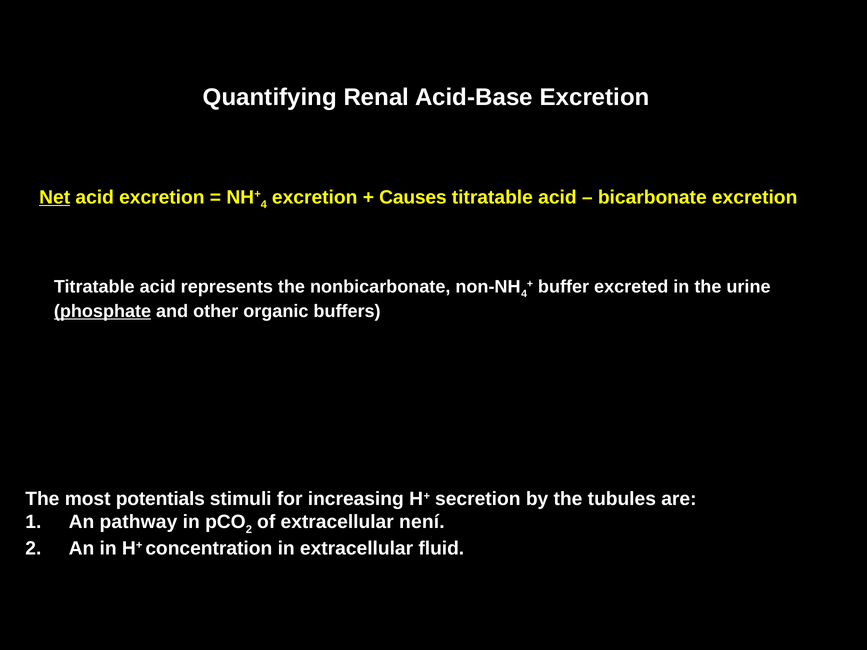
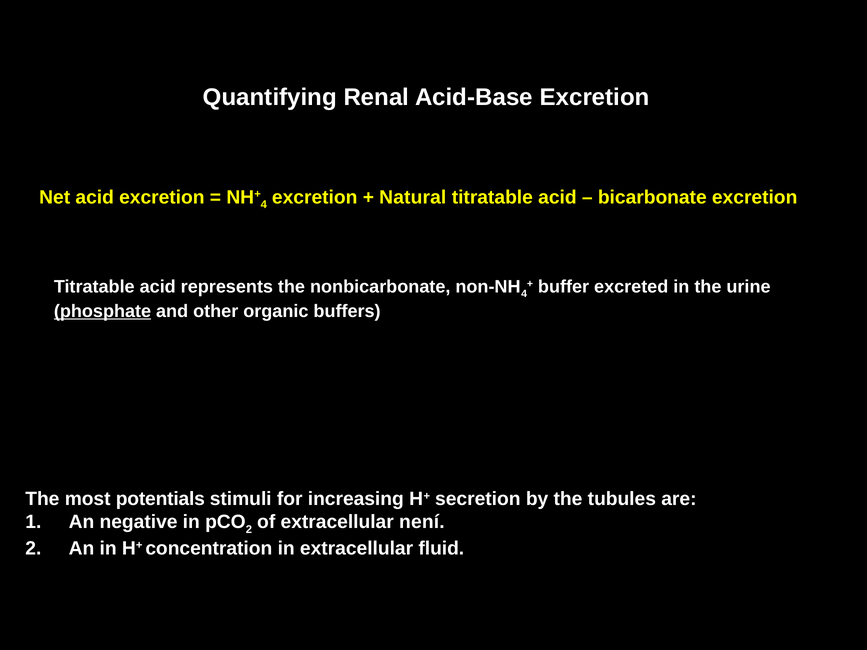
Net underline: present -> none
Causes: Causes -> Natural
pathway: pathway -> negative
